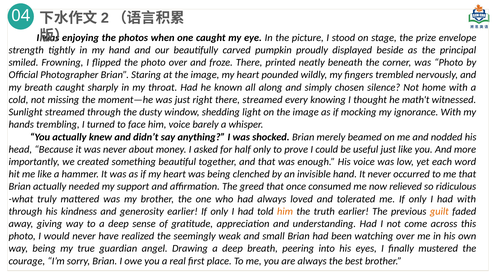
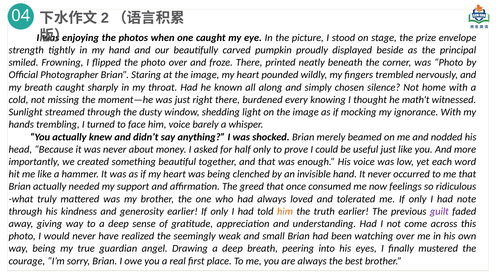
there streamed: streamed -> burdened
relieved: relieved -> feelings
had with: with -> note
guilt colour: orange -> purple
